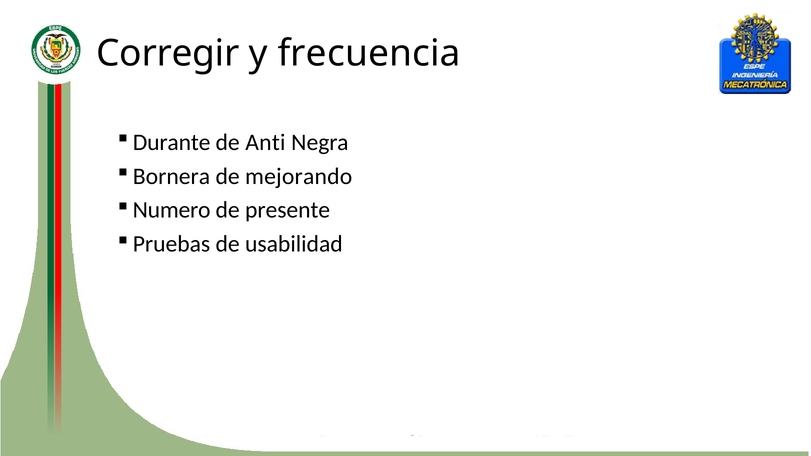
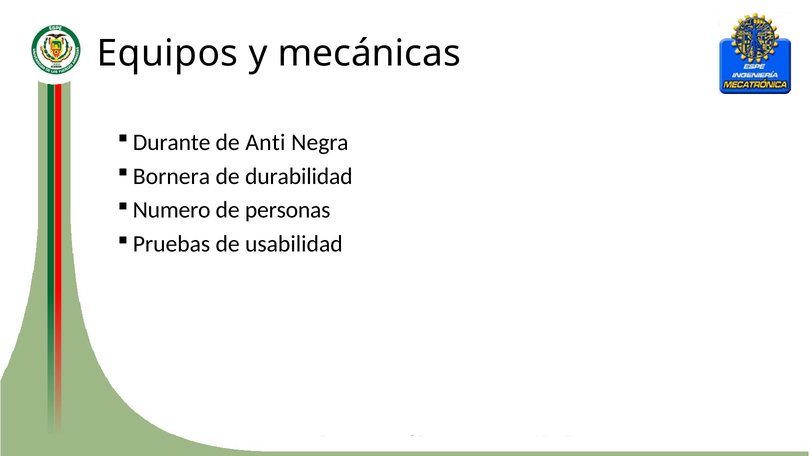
Corregir: Corregir -> Equipos
frecuencia: frecuencia -> mecánicas
mejorando: mejorando -> durabilidad
presente: presente -> personas
